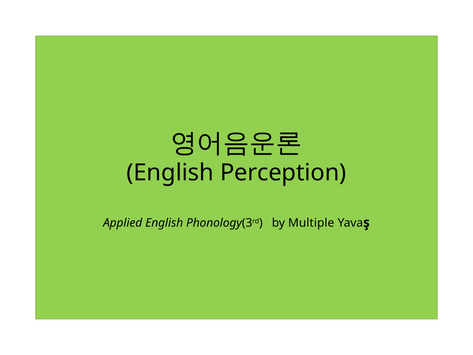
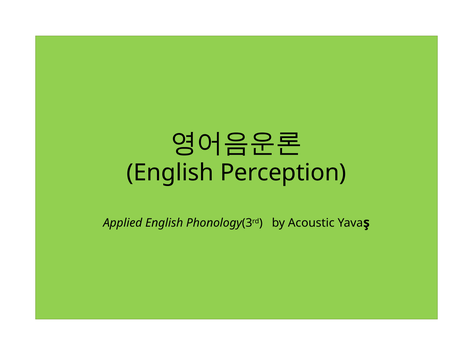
Multiple: Multiple -> Acoustic
